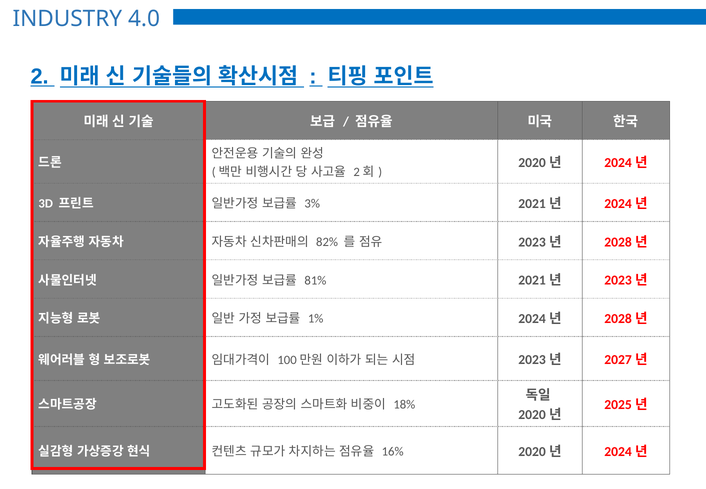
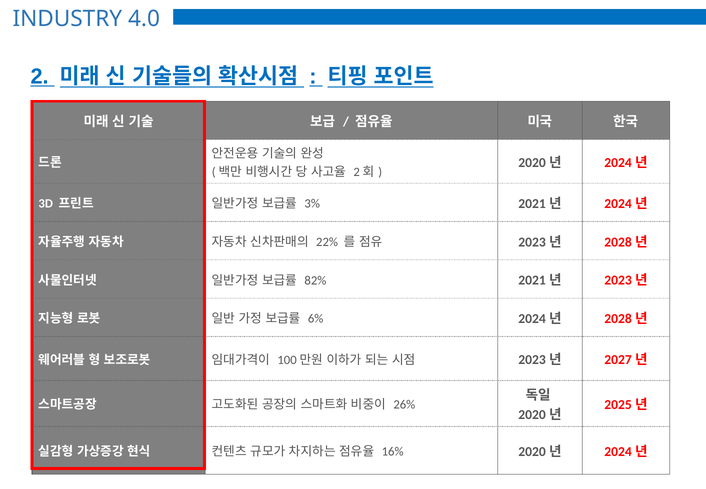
82%: 82% -> 22%
81%: 81% -> 82%
1%: 1% -> 6%
18%: 18% -> 26%
